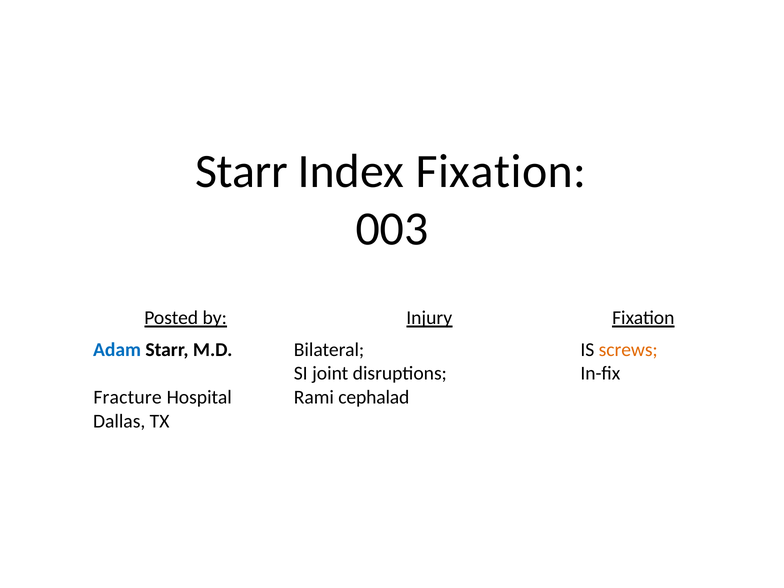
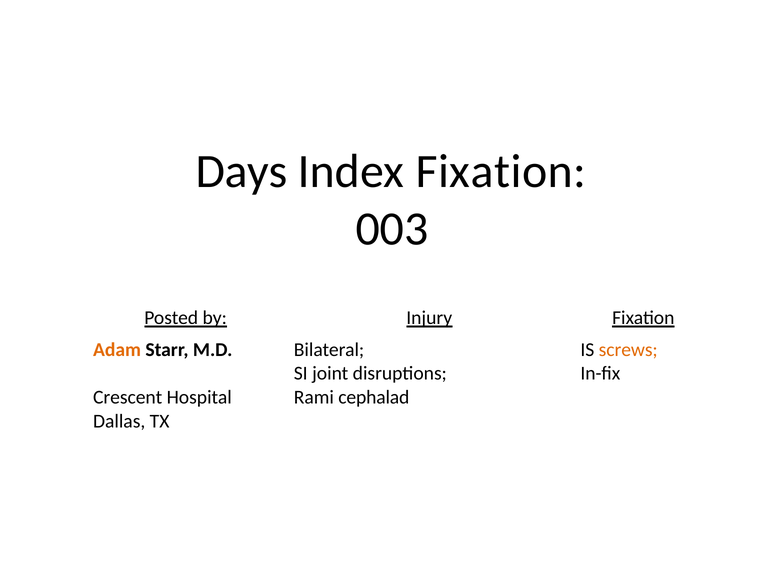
Starr at (242, 171): Starr -> Days
Adam colour: blue -> orange
Fracture: Fracture -> Crescent
